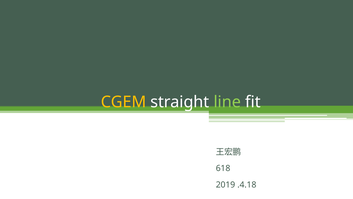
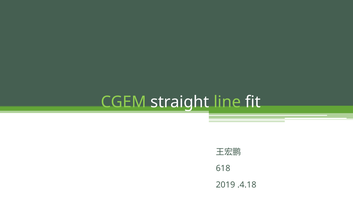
CGEM colour: yellow -> light green
